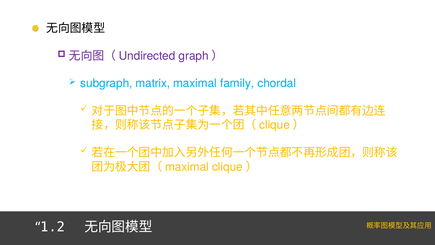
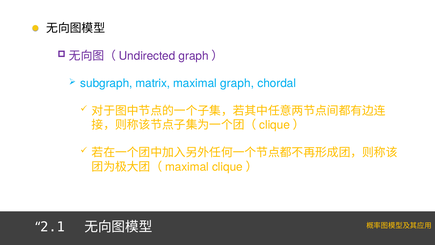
family: family -> graph
1.2: 1.2 -> 2.1
